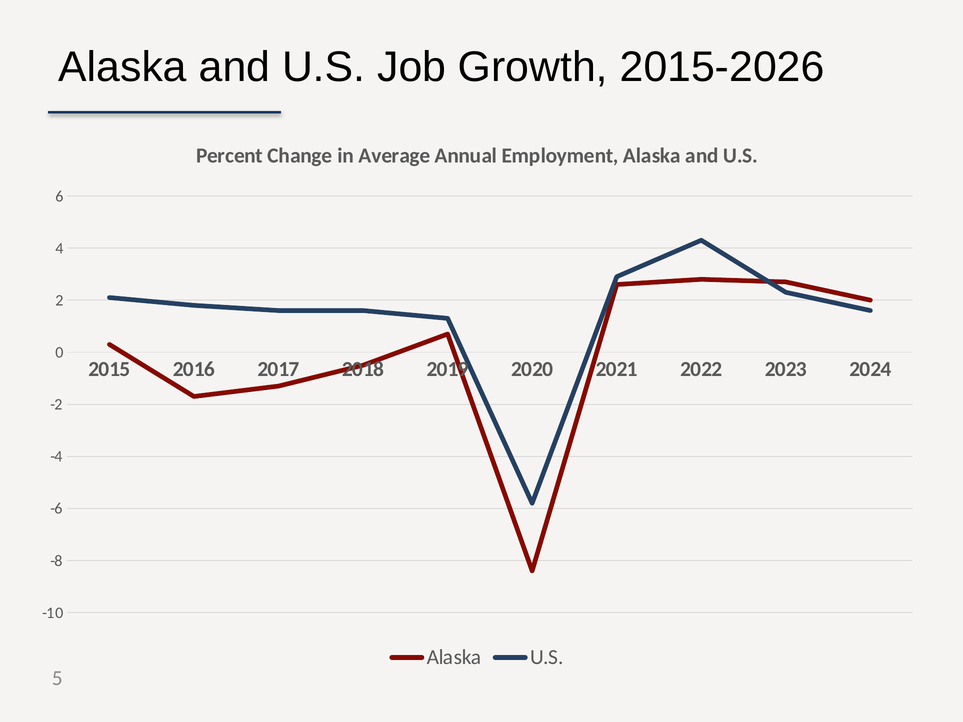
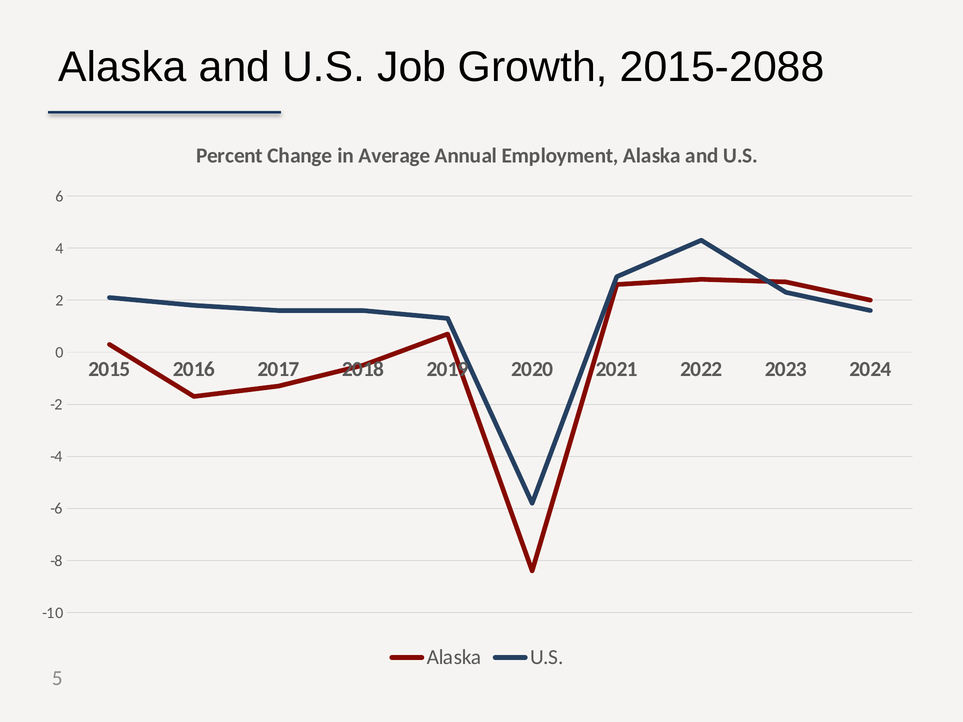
2015-2026: 2015-2026 -> 2015-2088
